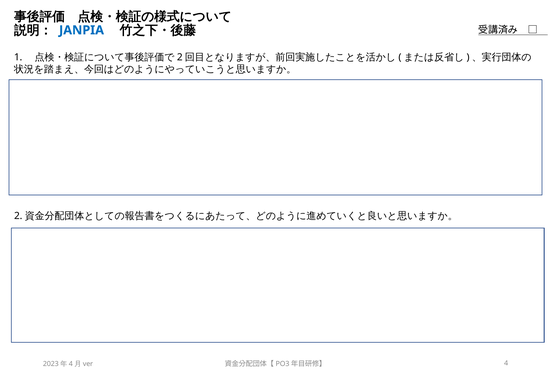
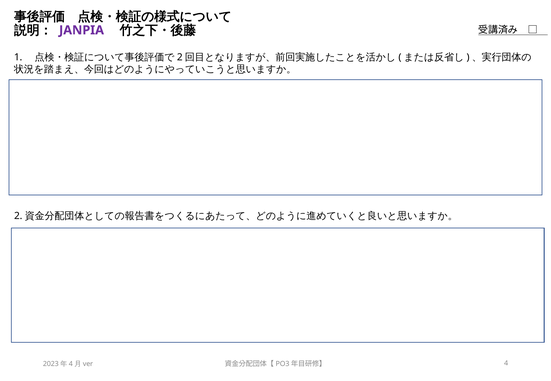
JANPIA colour: blue -> purple
